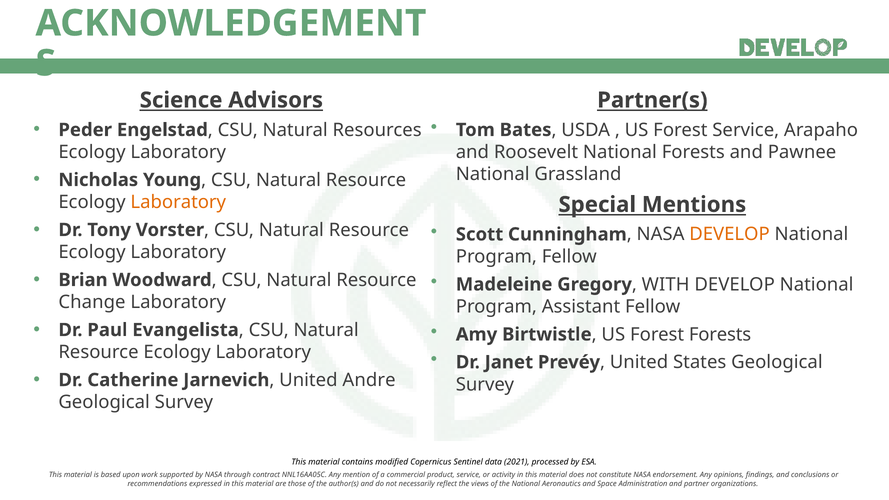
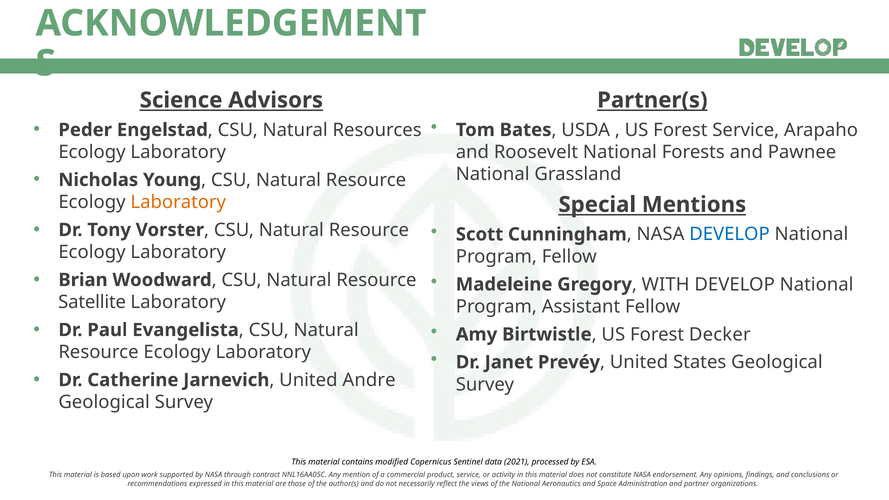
DEVELOP at (730, 234) colour: orange -> blue
Change: Change -> Satellite
Forest Forests: Forests -> Decker
